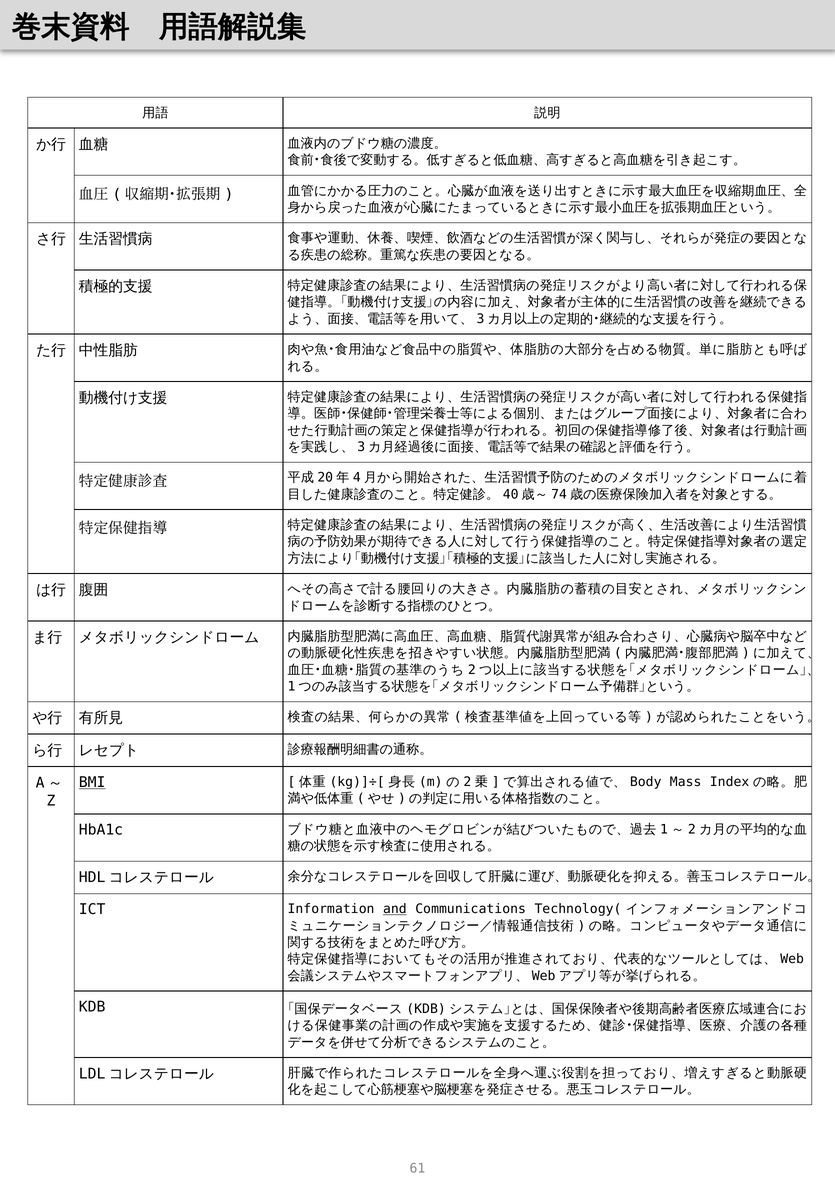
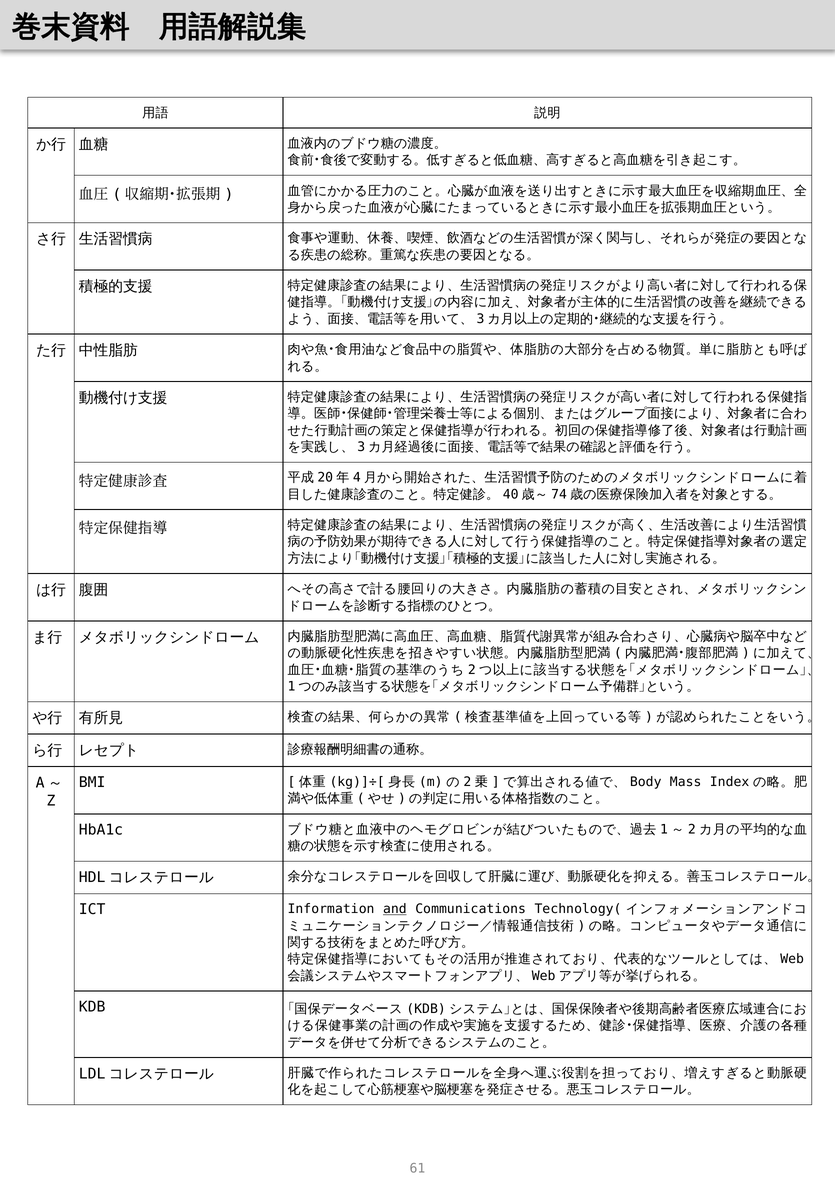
BMI underline: present -> none
